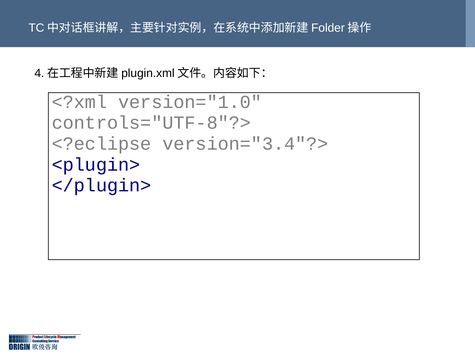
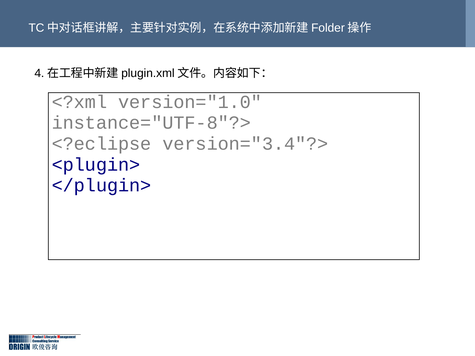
controls="UTF-8"?>: controls="UTF-8"?> -> instance="UTF-8"?>
